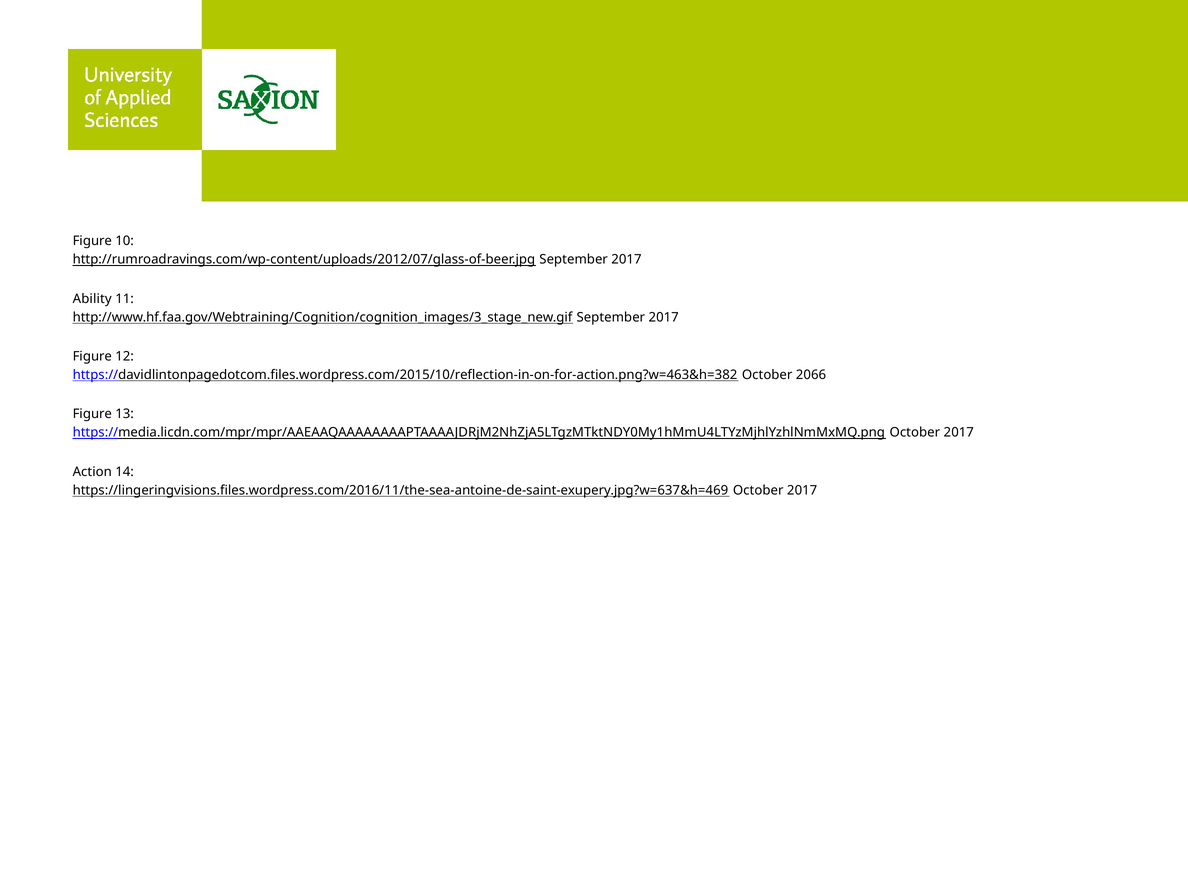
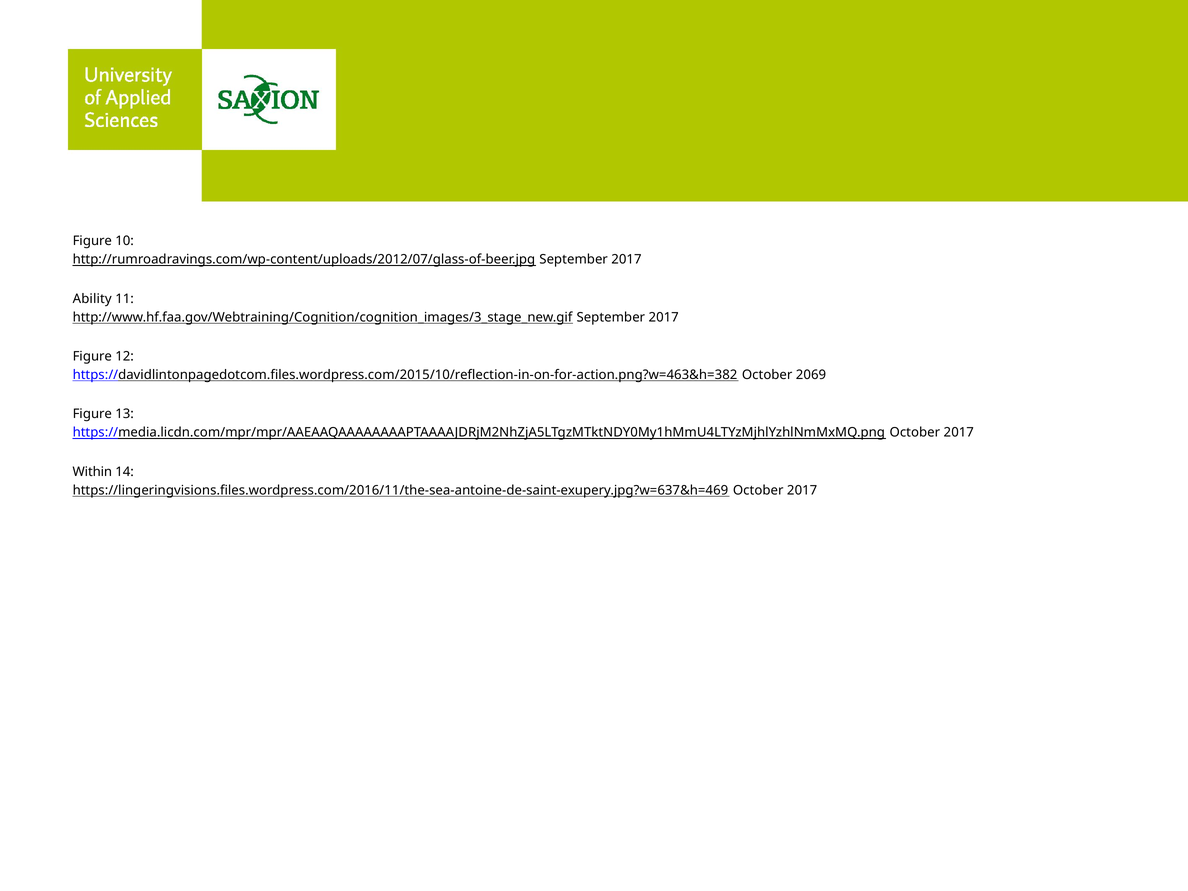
2066: 2066 -> 2069
Action: Action -> Within
